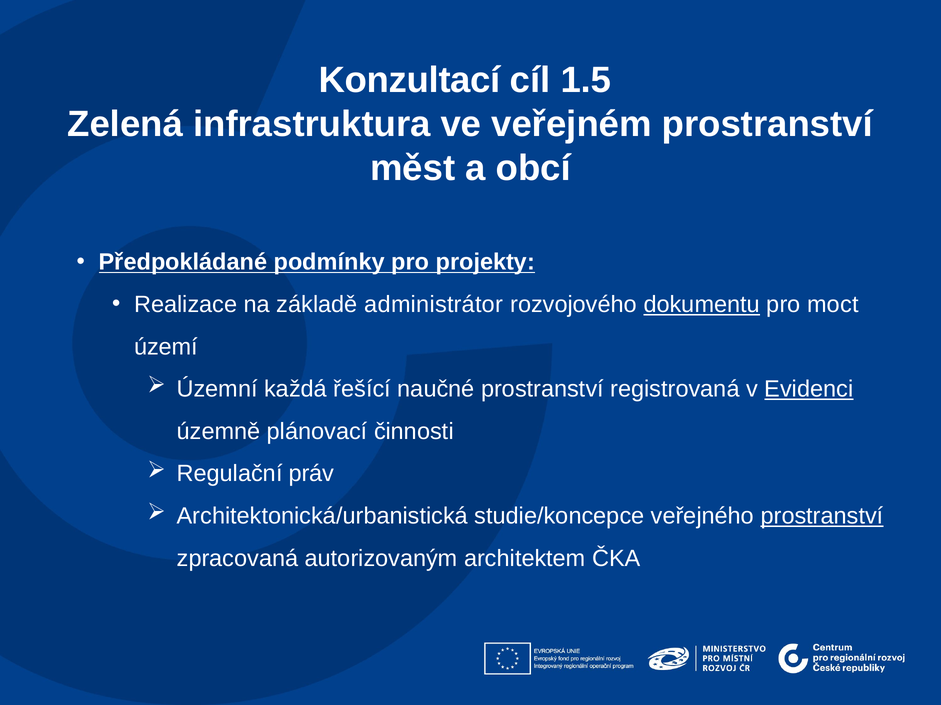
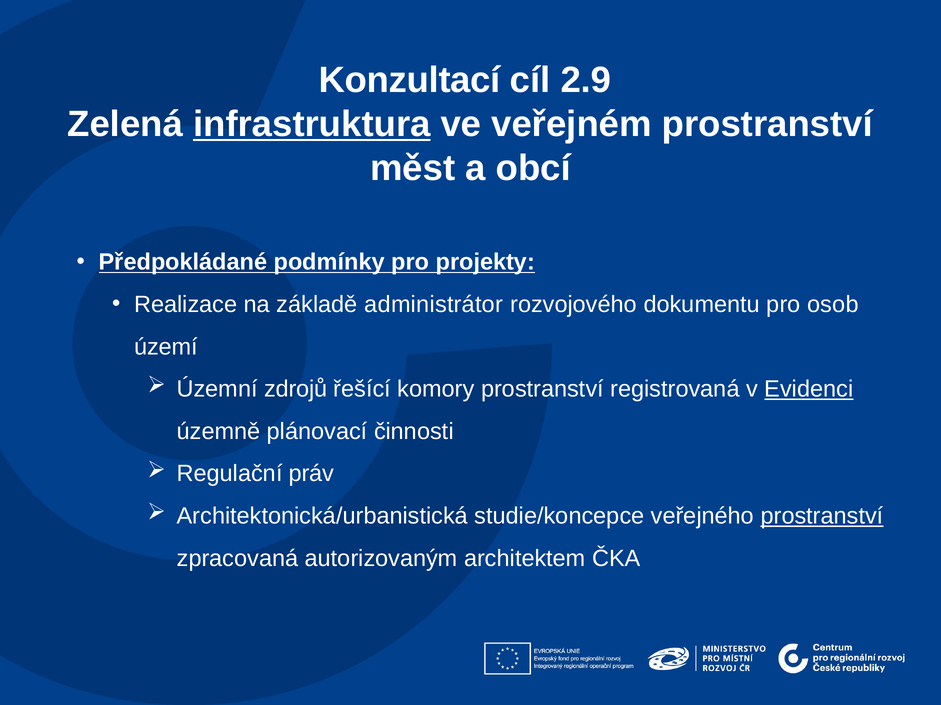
1.5: 1.5 -> 2.9
infrastruktura underline: none -> present
dokumentu underline: present -> none
moct: moct -> osob
každá: každá -> zdrojů
naučné: naučné -> komory
